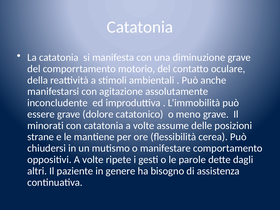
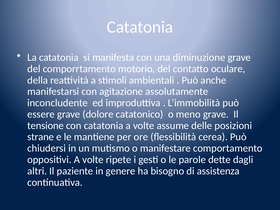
minorati: minorati -> tensione
